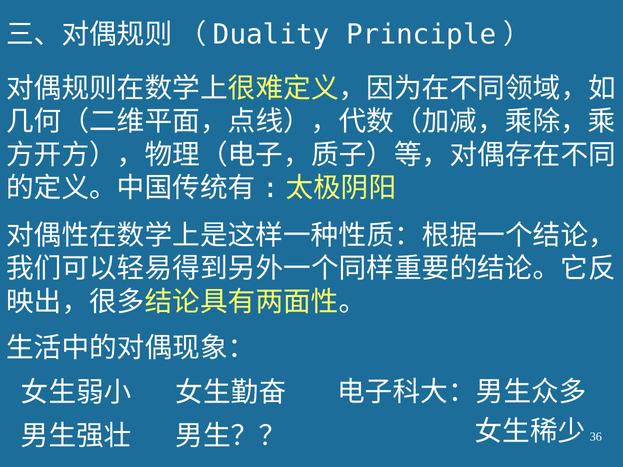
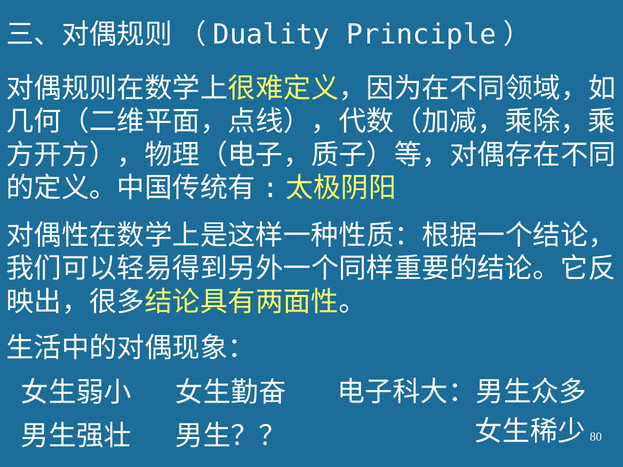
36: 36 -> 80
